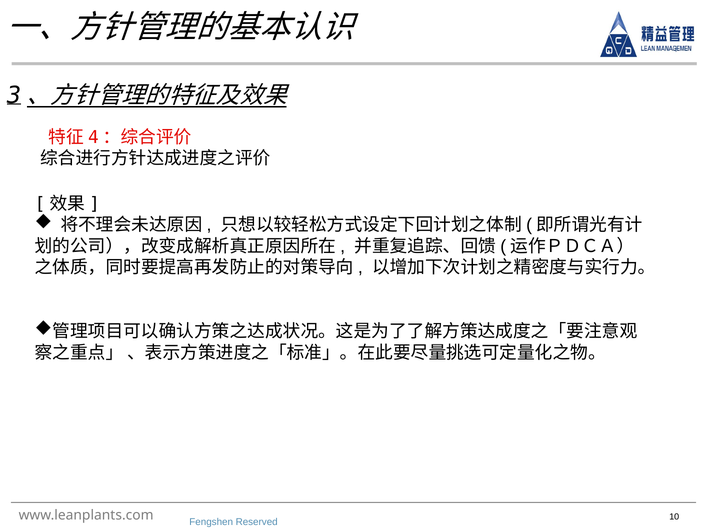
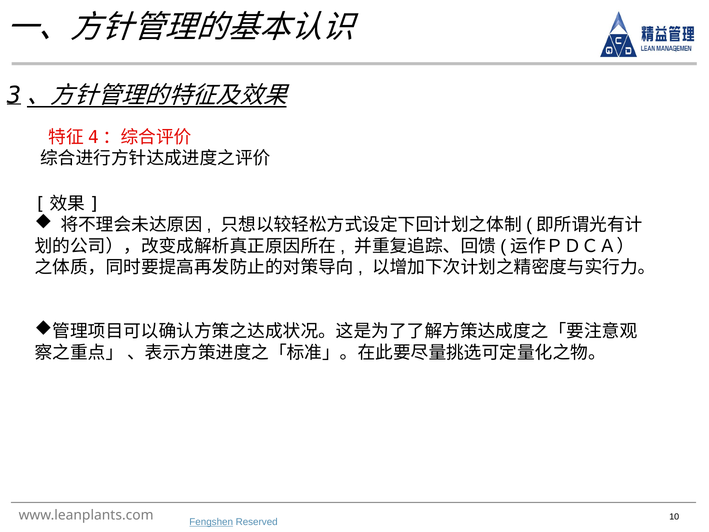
Fengshen underline: none -> present
